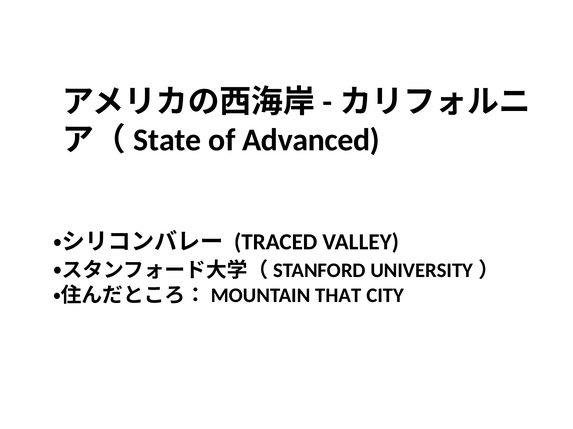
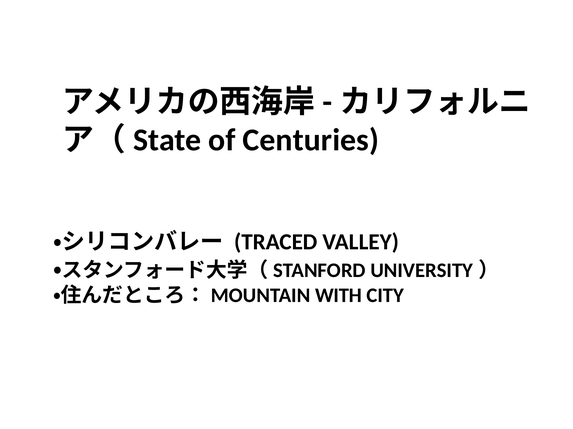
Advanced: Advanced -> Centuries
THAT: THAT -> WITH
